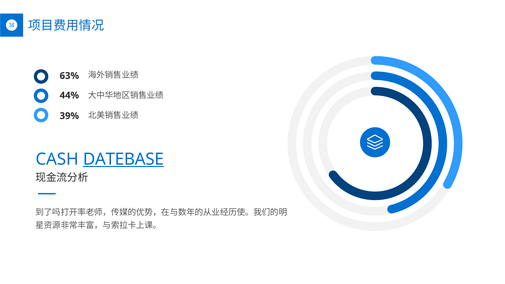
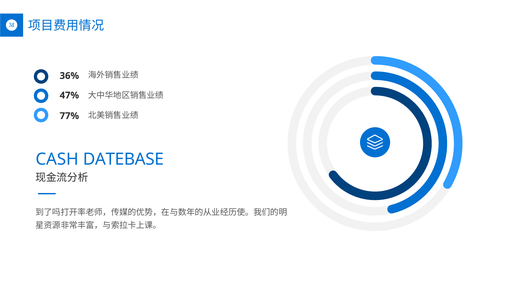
63%: 63% -> 36%
44%: 44% -> 47%
39%: 39% -> 77%
DATEBASE underline: present -> none
